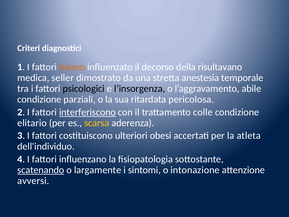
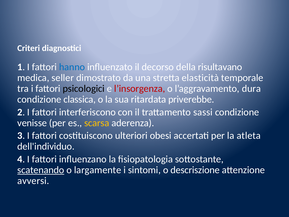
hanno colour: orange -> blue
anestesia: anestesia -> elasticità
l’insorgenza colour: black -> red
abile: abile -> dura
parziali: parziali -> classica
pericolosa: pericolosa -> priverebbe
interferiscono underline: present -> none
colle: colle -> sassi
elitario: elitario -> venisse
intonazione: intonazione -> descriszione
